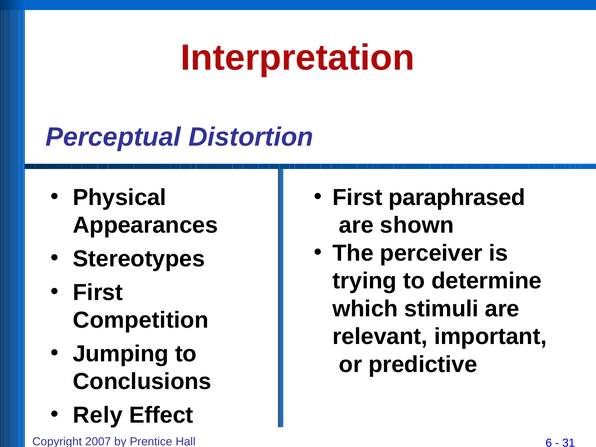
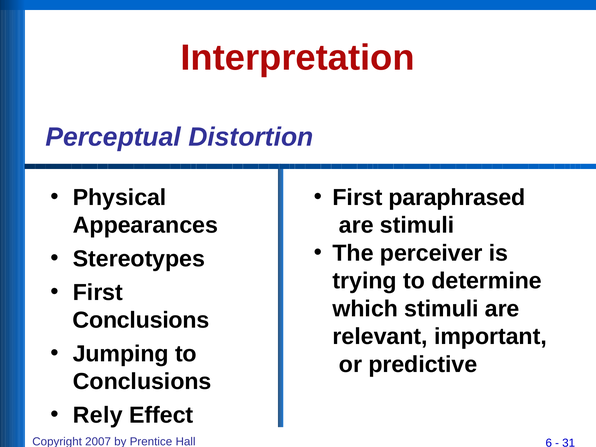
are shown: shown -> stimuli
Competition at (141, 320): Competition -> Conclusions
